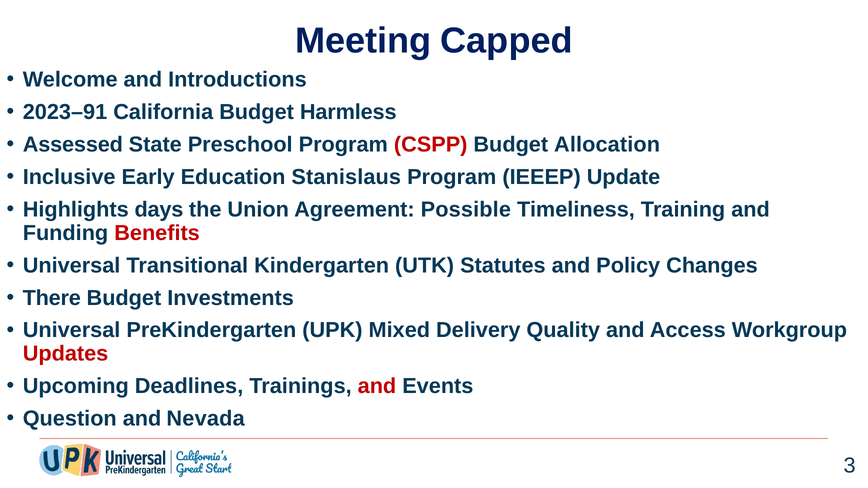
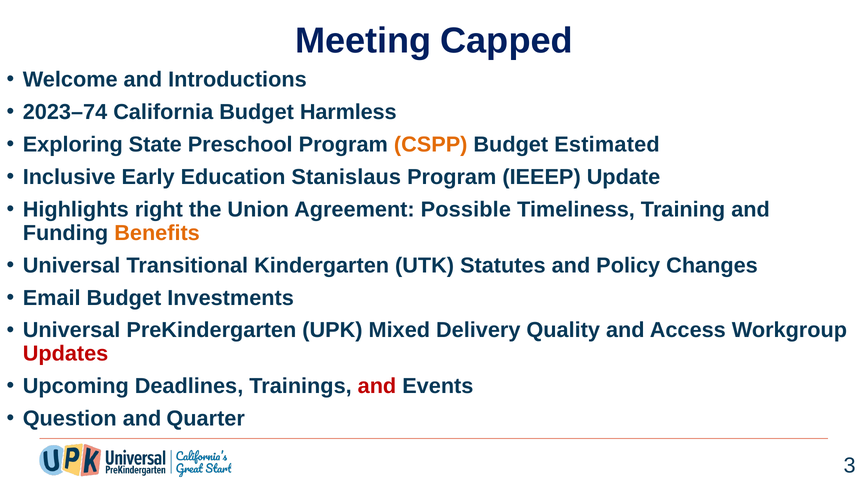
2023–91: 2023–91 -> 2023–74
Assessed: Assessed -> Exploring
CSPP colour: red -> orange
Allocation: Allocation -> Estimated
days: days -> right
Benefits colour: red -> orange
There: There -> Email
Nevada: Nevada -> Quarter
